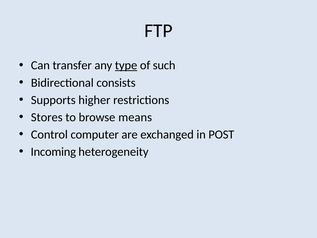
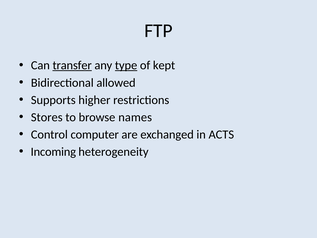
transfer underline: none -> present
such: such -> kept
consists: consists -> allowed
means: means -> names
POST: POST -> ACTS
